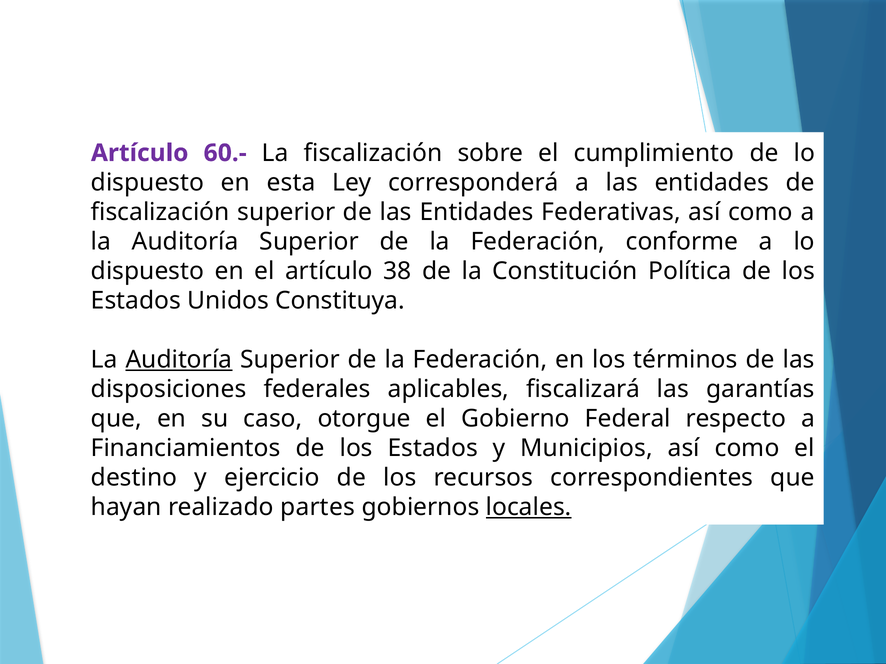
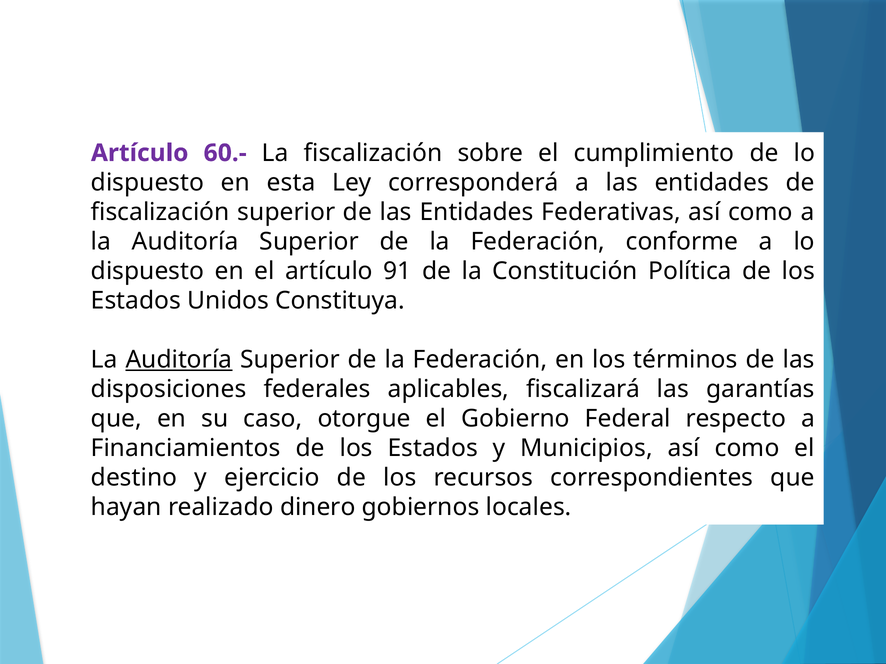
38: 38 -> 91
partes: partes -> dinero
locales underline: present -> none
